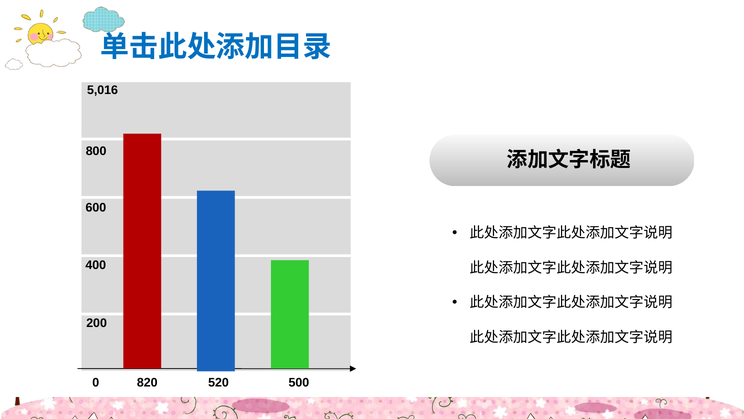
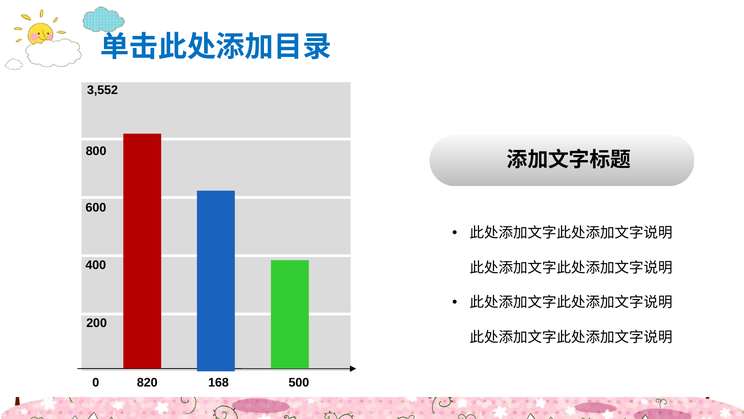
5,016: 5,016 -> 3,552
520: 520 -> 168
